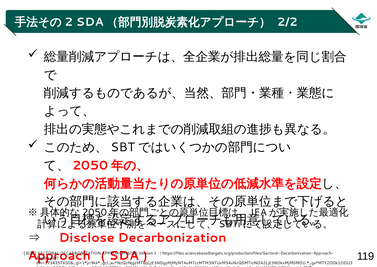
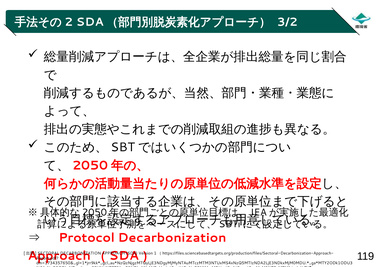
2/2: 2/2 -> 3/2
Disclose: Disclose -> Protocol
